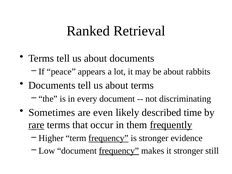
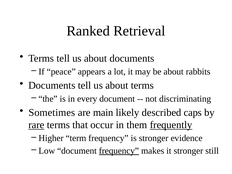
even: even -> main
time: time -> caps
frequency at (108, 138) underline: present -> none
